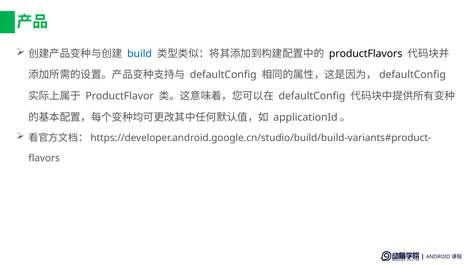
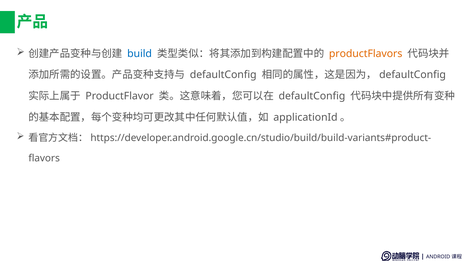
productFlavors colour: black -> orange
